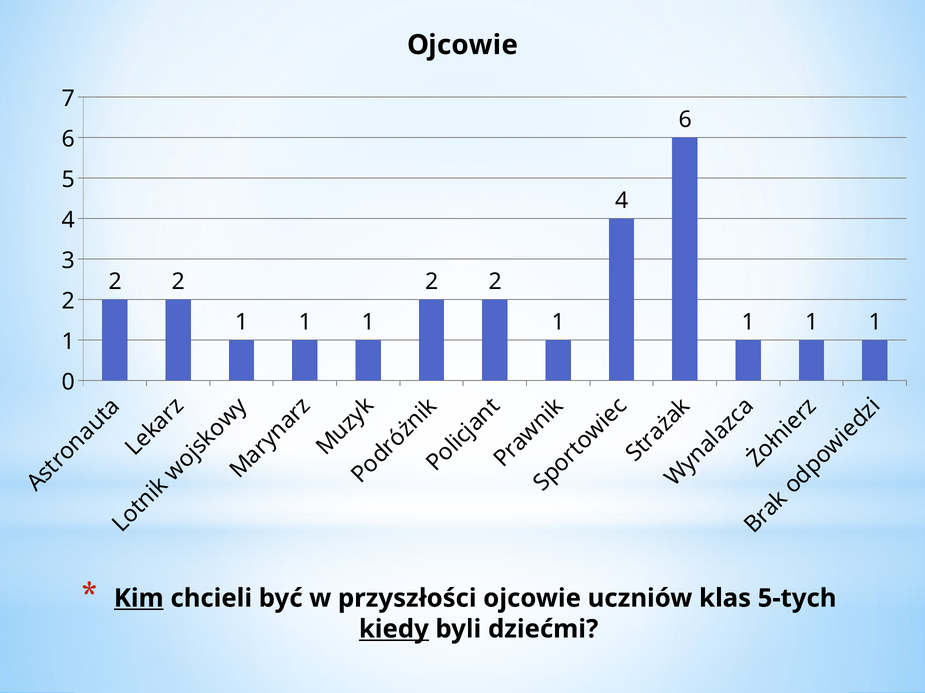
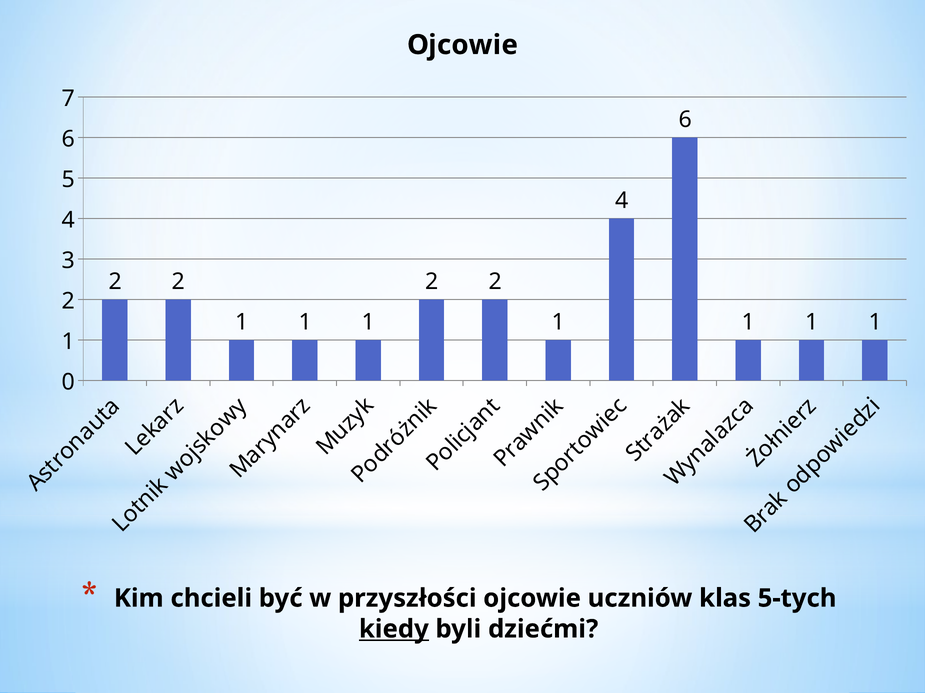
Kim underline: present -> none
